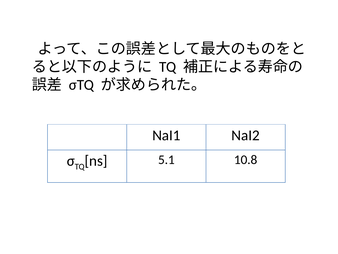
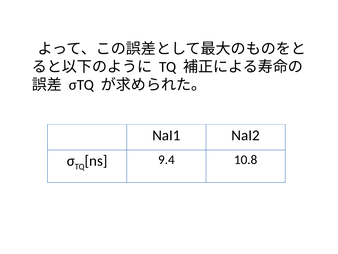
5.1: 5.1 -> 9.4
